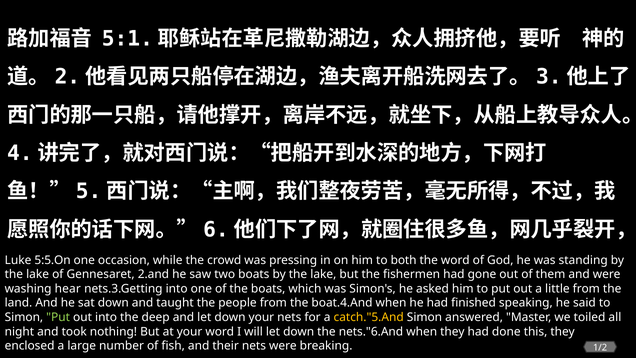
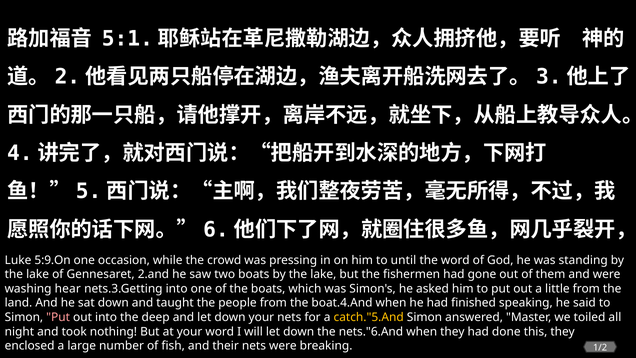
5:5.On: 5:5.On -> 5:9.On
both: both -> until
Put at (58, 317) colour: light green -> pink
